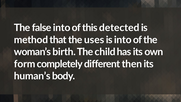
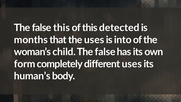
false into: into -> this
method: method -> months
birth: birth -> child
child at (105, 52): child -> false
different then: then -> uses
